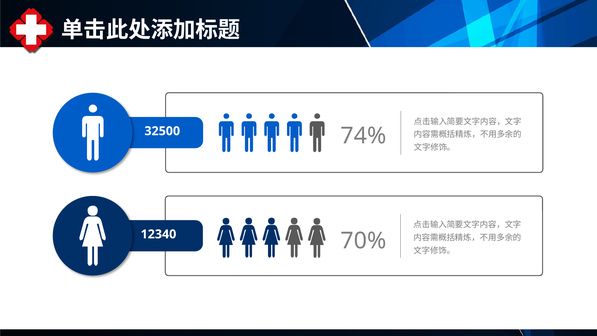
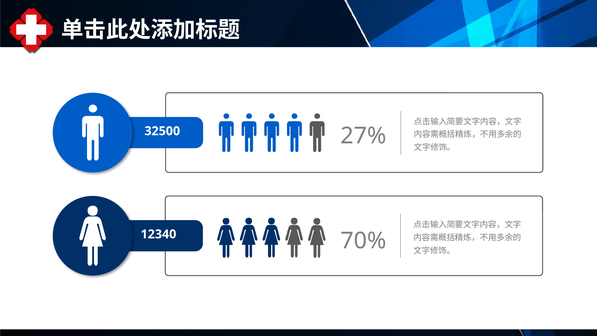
74%: 74% -> 27%
